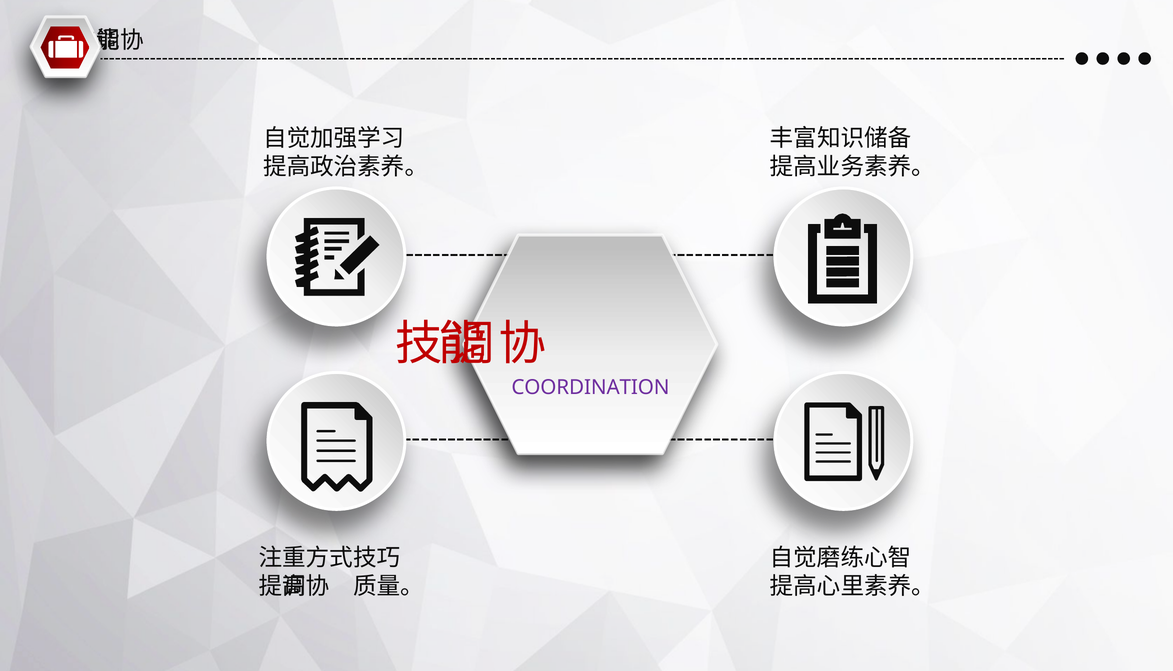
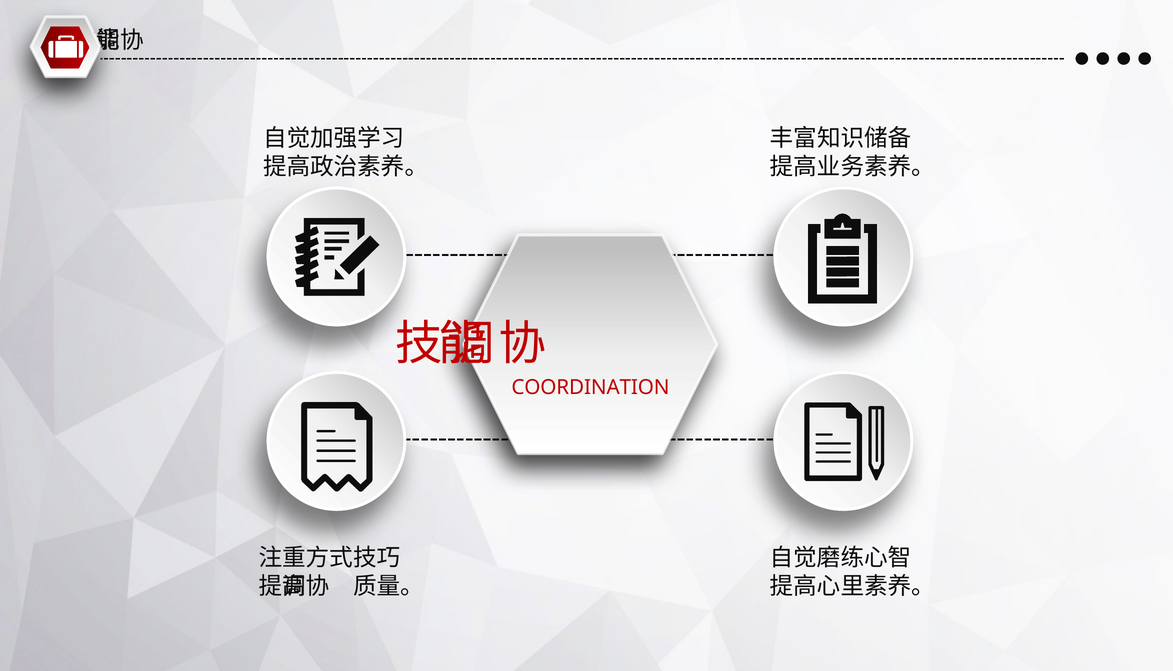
COORDINATION colour: purple -> red
